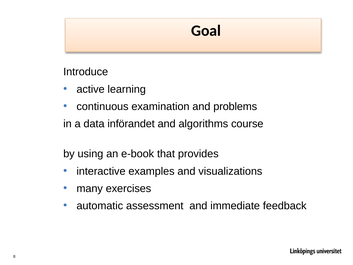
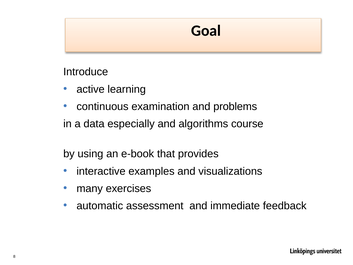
införandet: införandet -> especially
